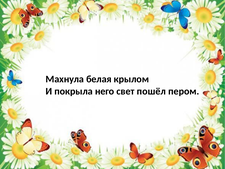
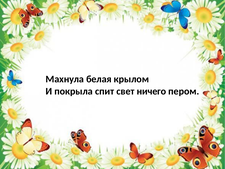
него: него -> спит
пошёл: пошёл -> ничего
